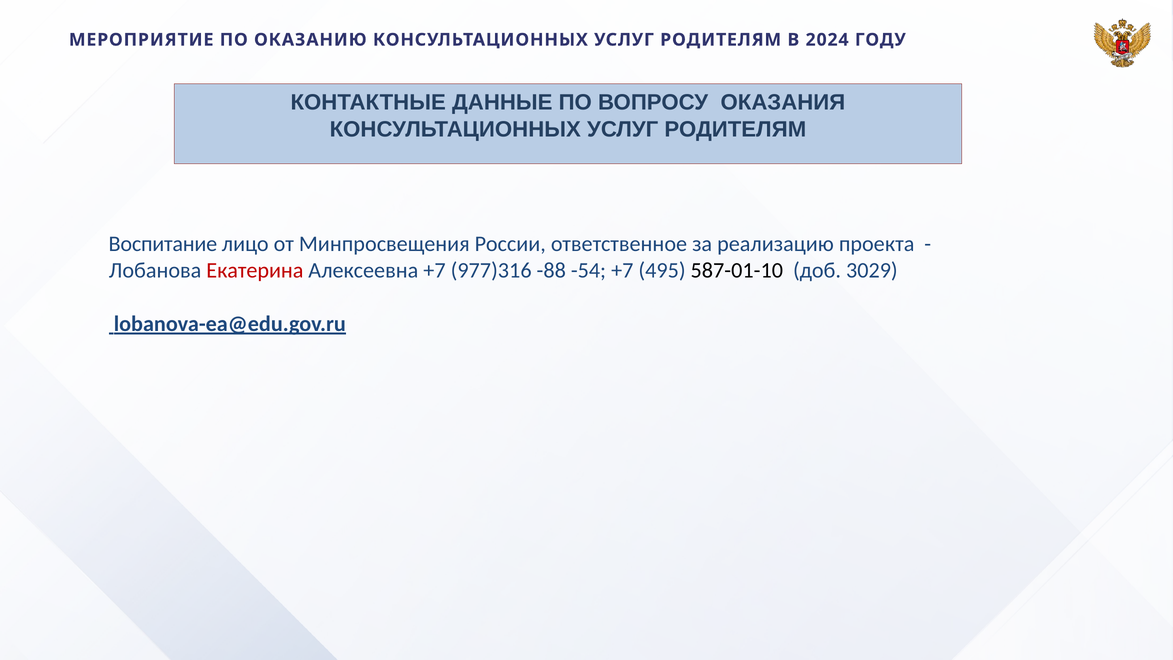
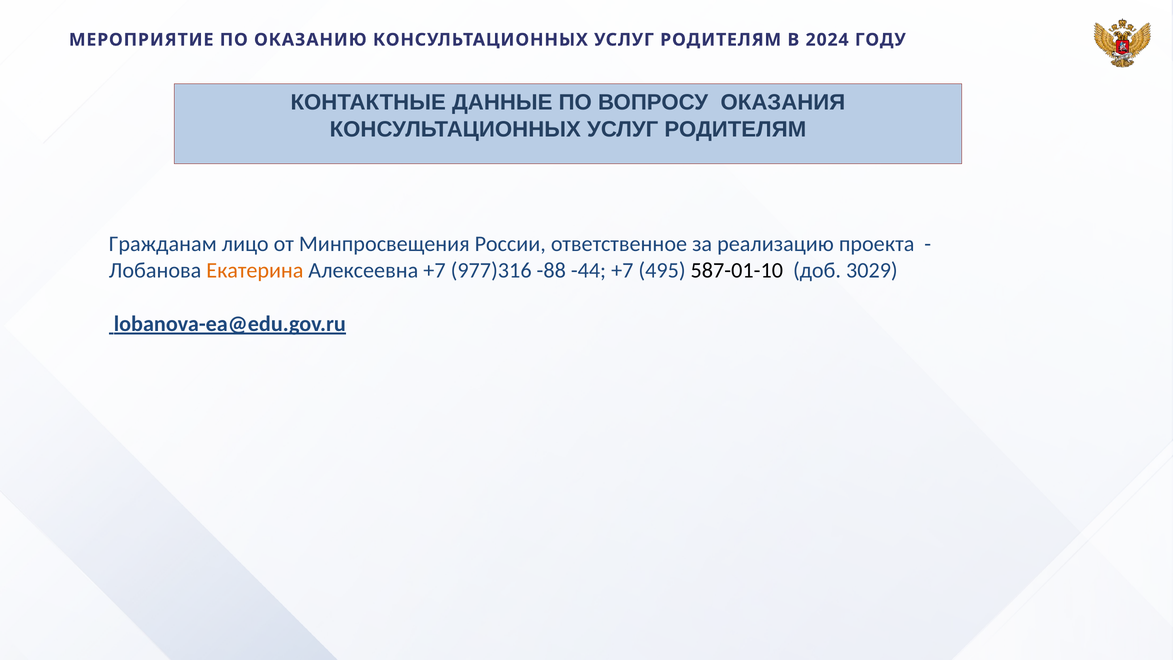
Воспитание: Воспитание -> Гражданам
Екатерина colour: red -> orange
-54: -54 -> -44
